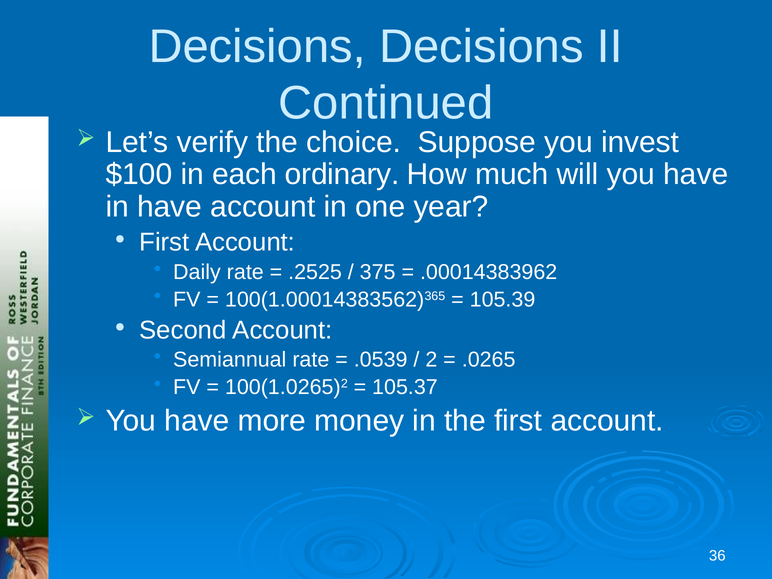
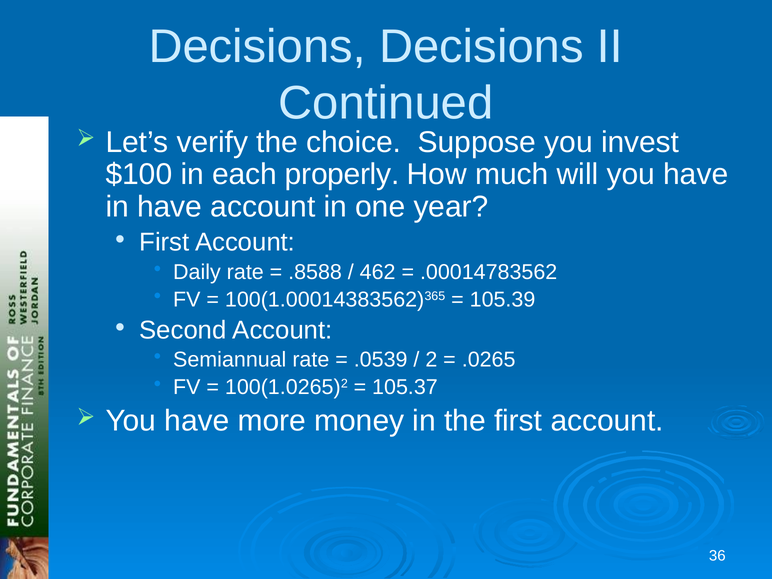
ordinary: ordinary -> properly
.2525: .2525 -> .8588
375: 375 -> 462
.00014383962: .00014383962 -> .00014783562
